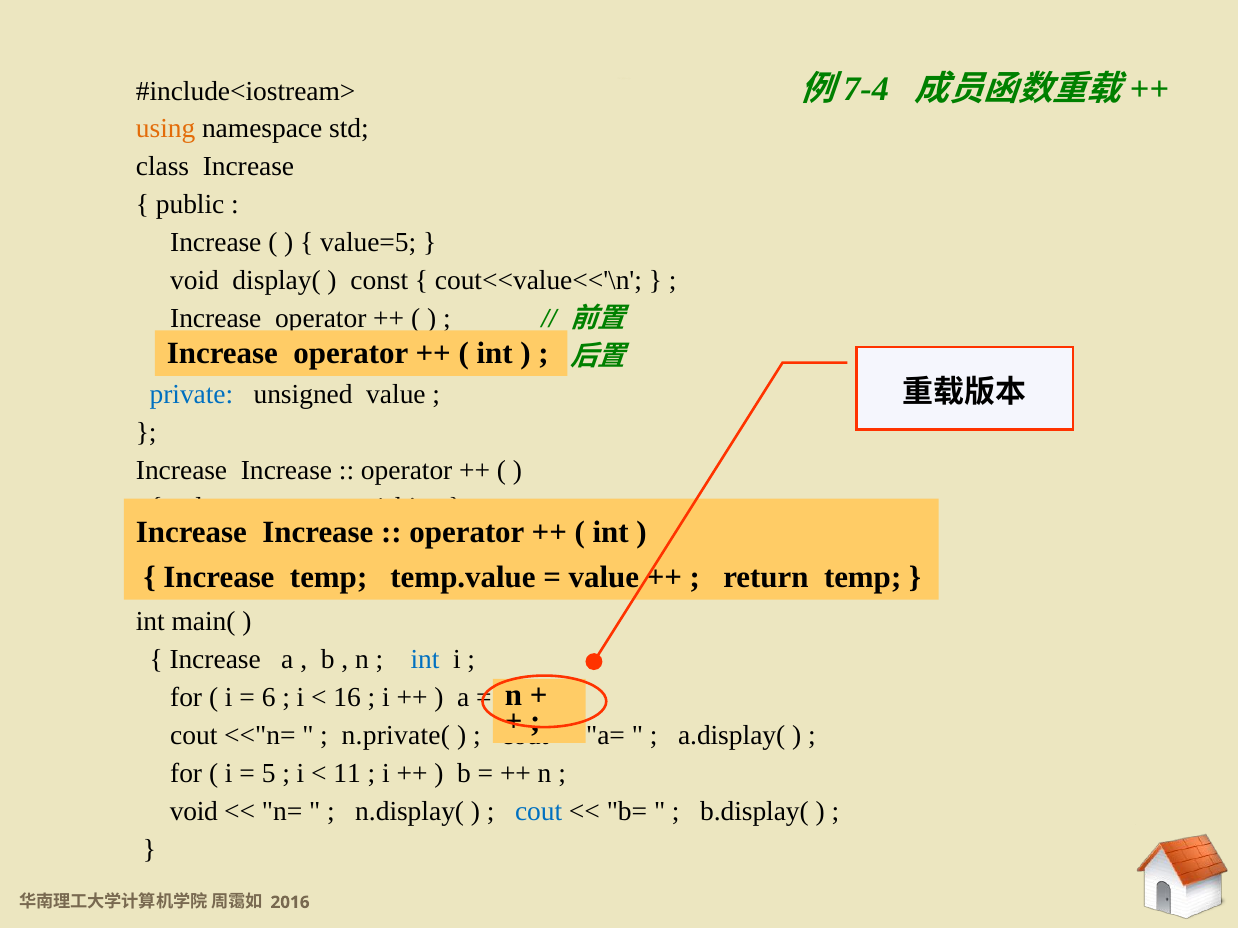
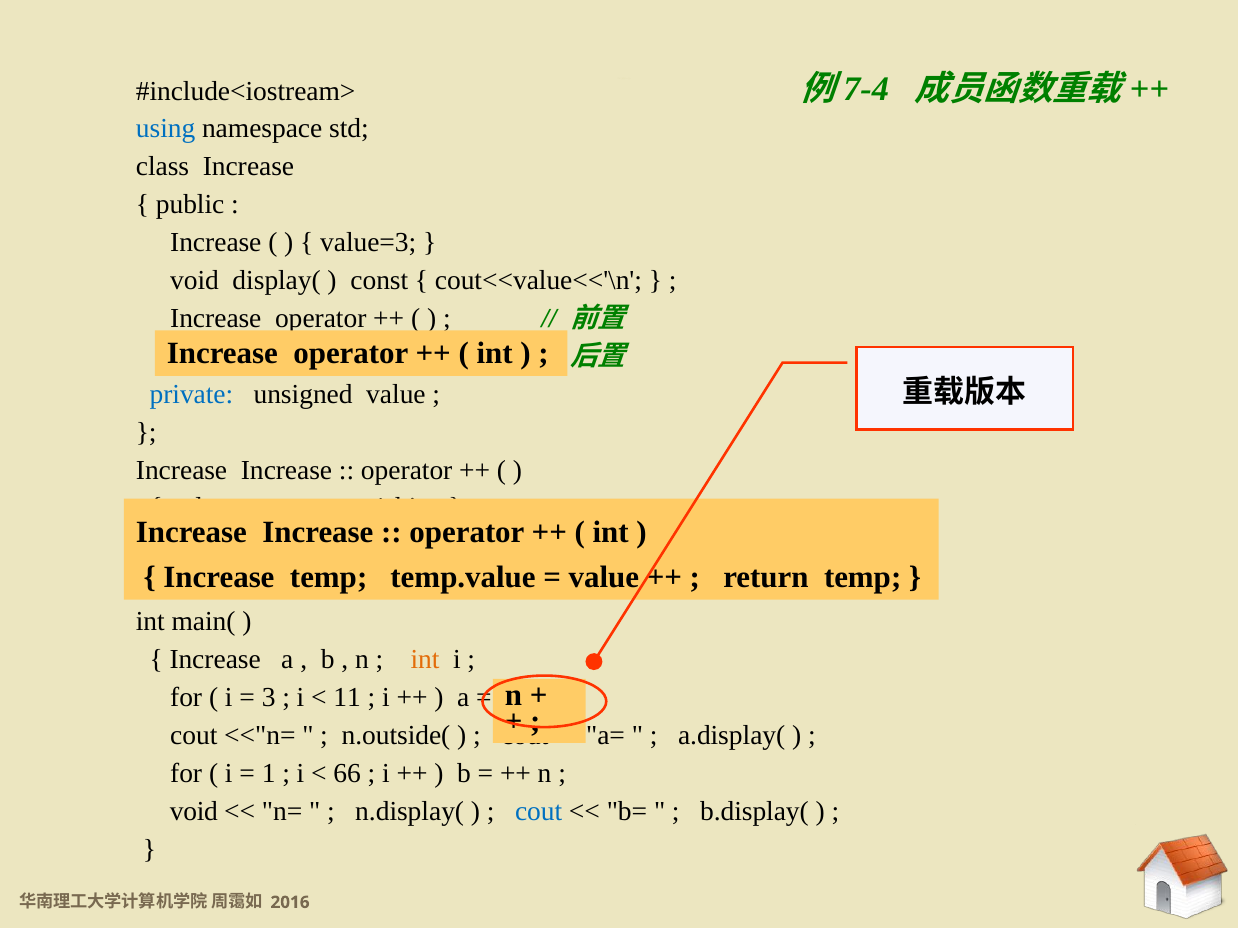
using colour: orange -> blue
value=5: value=5 -> value=3
int at (425, 660) colour: blue -> orange
6: 6 -> 3
16: 16 -> 11
n.private(: n.private( -> n.outside(
5: 5 -> 1
11: 11 -> 66
